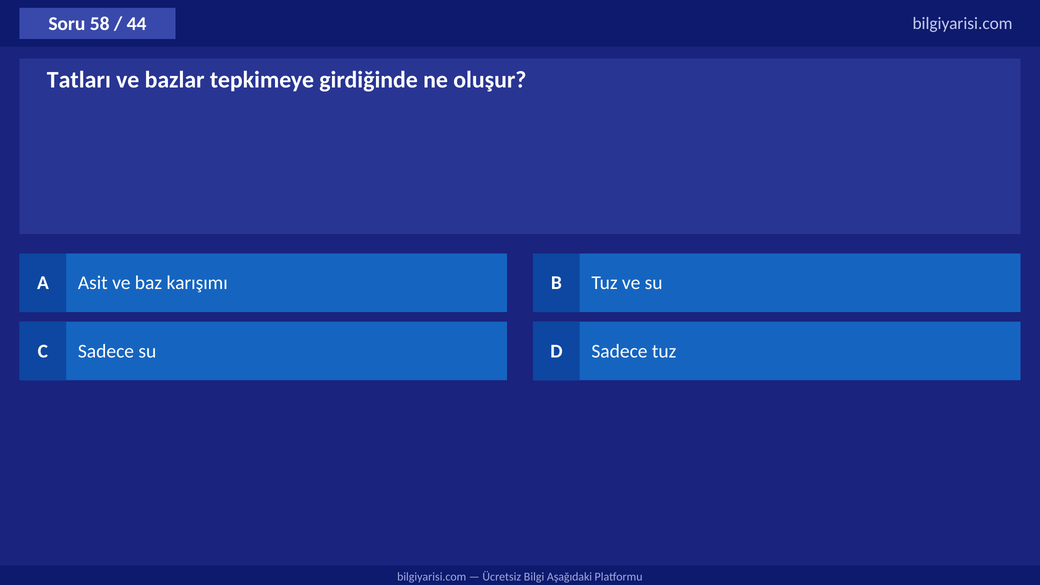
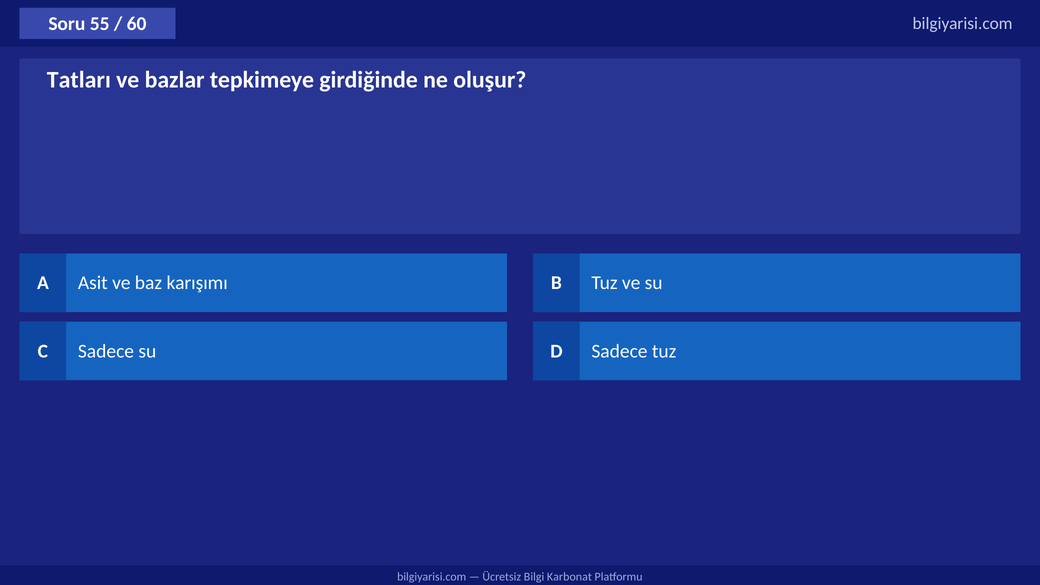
58: 58 -> 55
44: 44 -> 60
Aşağıdaki: Aşağıdaki -> Karbonat
